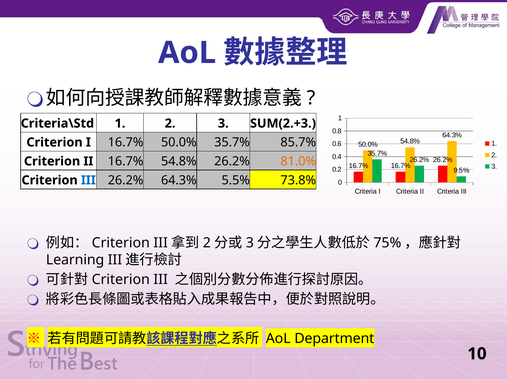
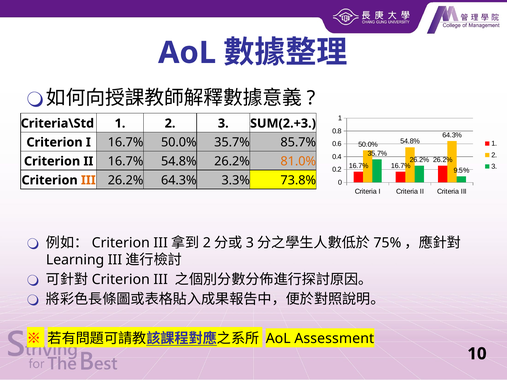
III at (88, 180) colour: blue -> orange
5.5%: 5.5% -> 3.3%
Department: Department -> Assessment
